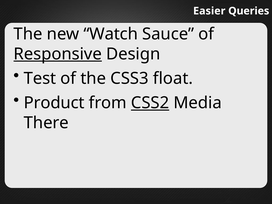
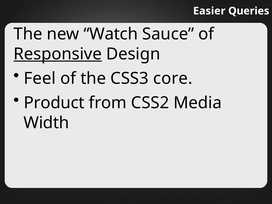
Test: Test -> Feel
float: float -> core
CSS2 underline: present -> none
There: There -> Width
